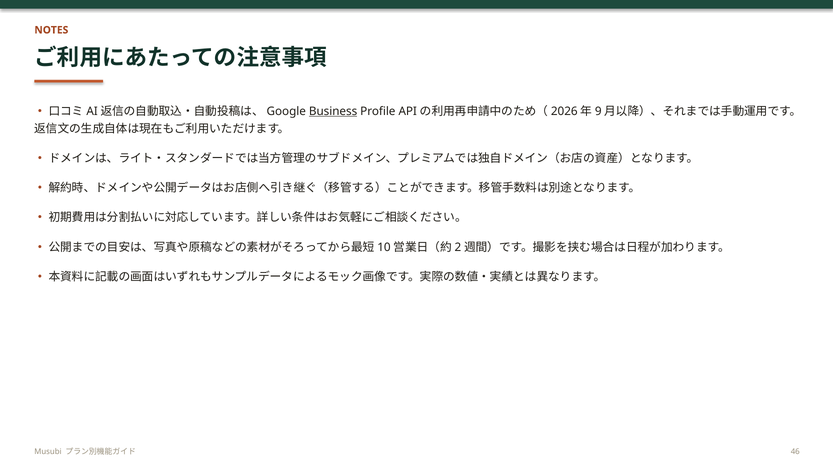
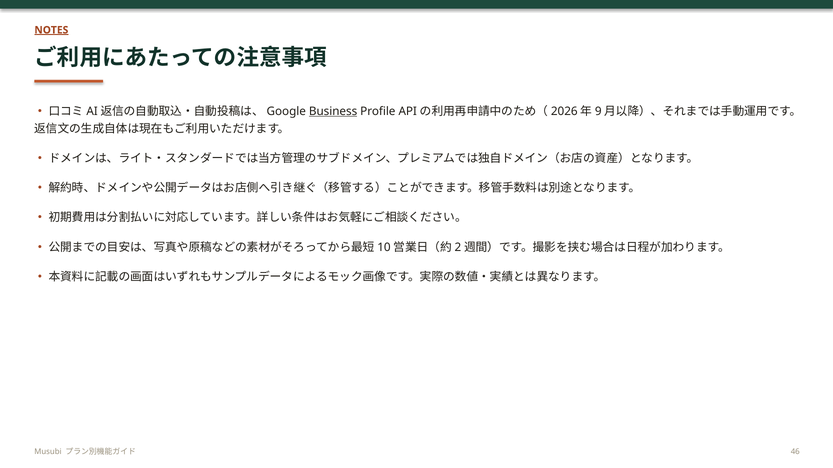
NOTES underline: none -> present
